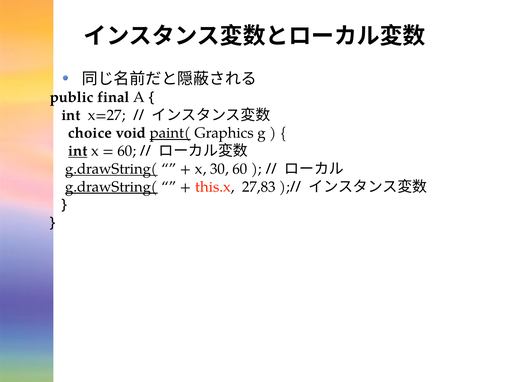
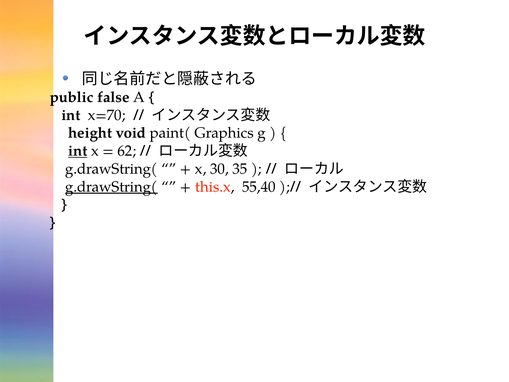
final: final -> false
x=27: x=27 -> x=70
choice: choice -> height
paint( underline: present -> none
60 at (127, 151): 60 -> 62
g.drawString( at (111, 169) underline: present -> none
30 60: 60 -> 35
27,83: 27,83 -> 55,40
